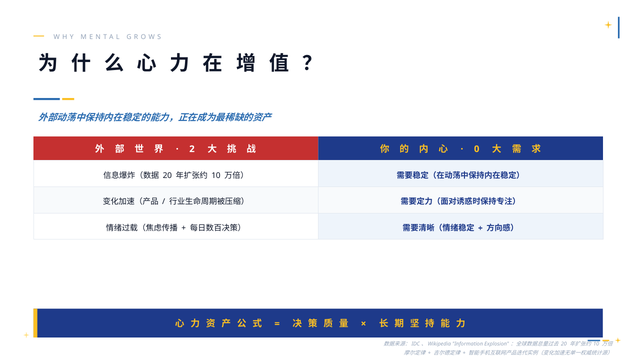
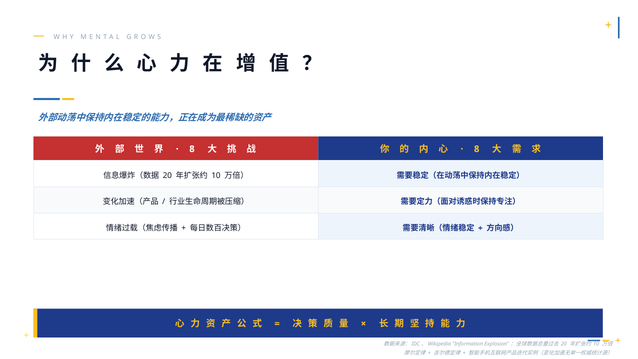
2 at (192, 149): 2 -> 8
0 at (477, 149): 0 -> 8
